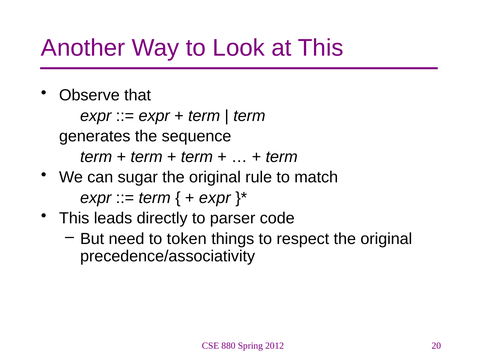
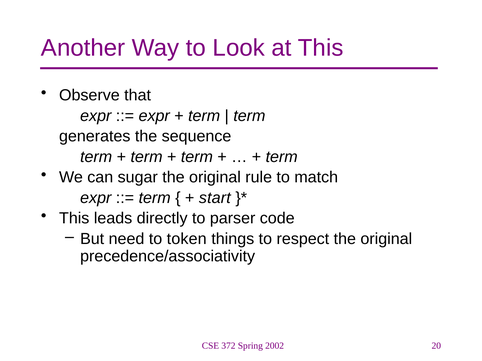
expr at (215, 198): expr -> start
880: 880 -> 372
2012: 2012 -> 2002
